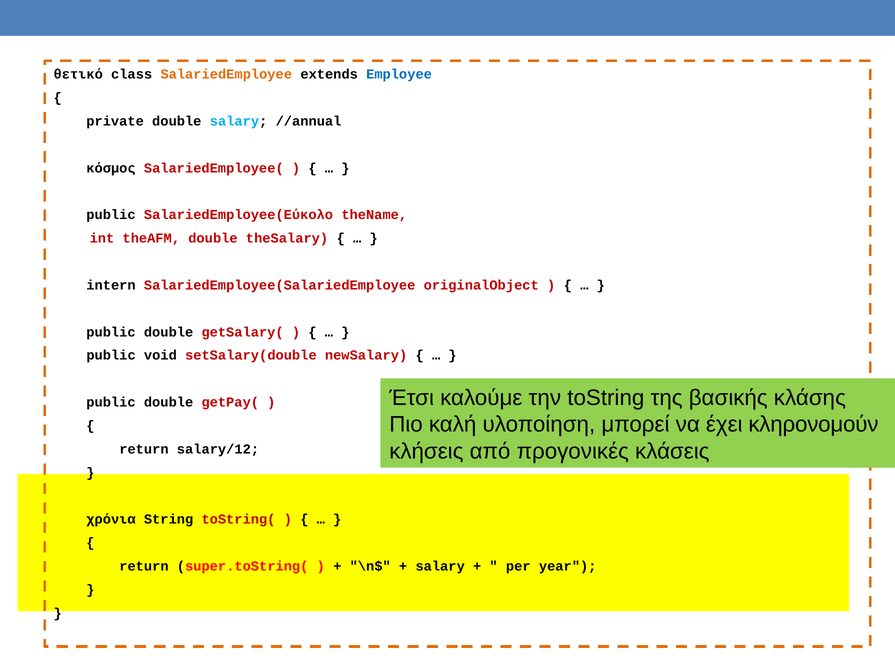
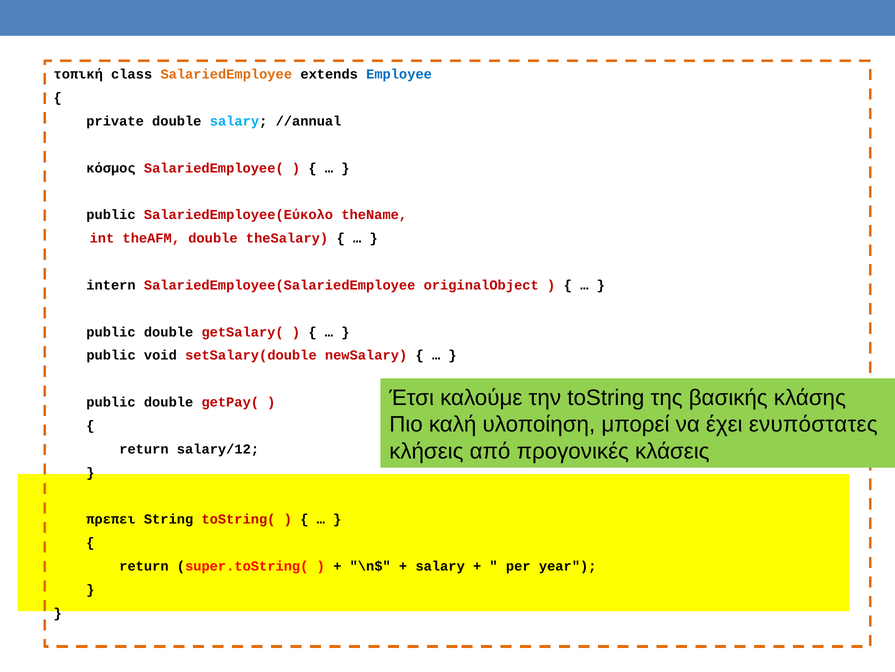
θετικό: θετικό -> τοπική
κληρονομούν: κληρονομούν -> ενυπόστατες
χρόνια: χρόνια -> πρεπει
